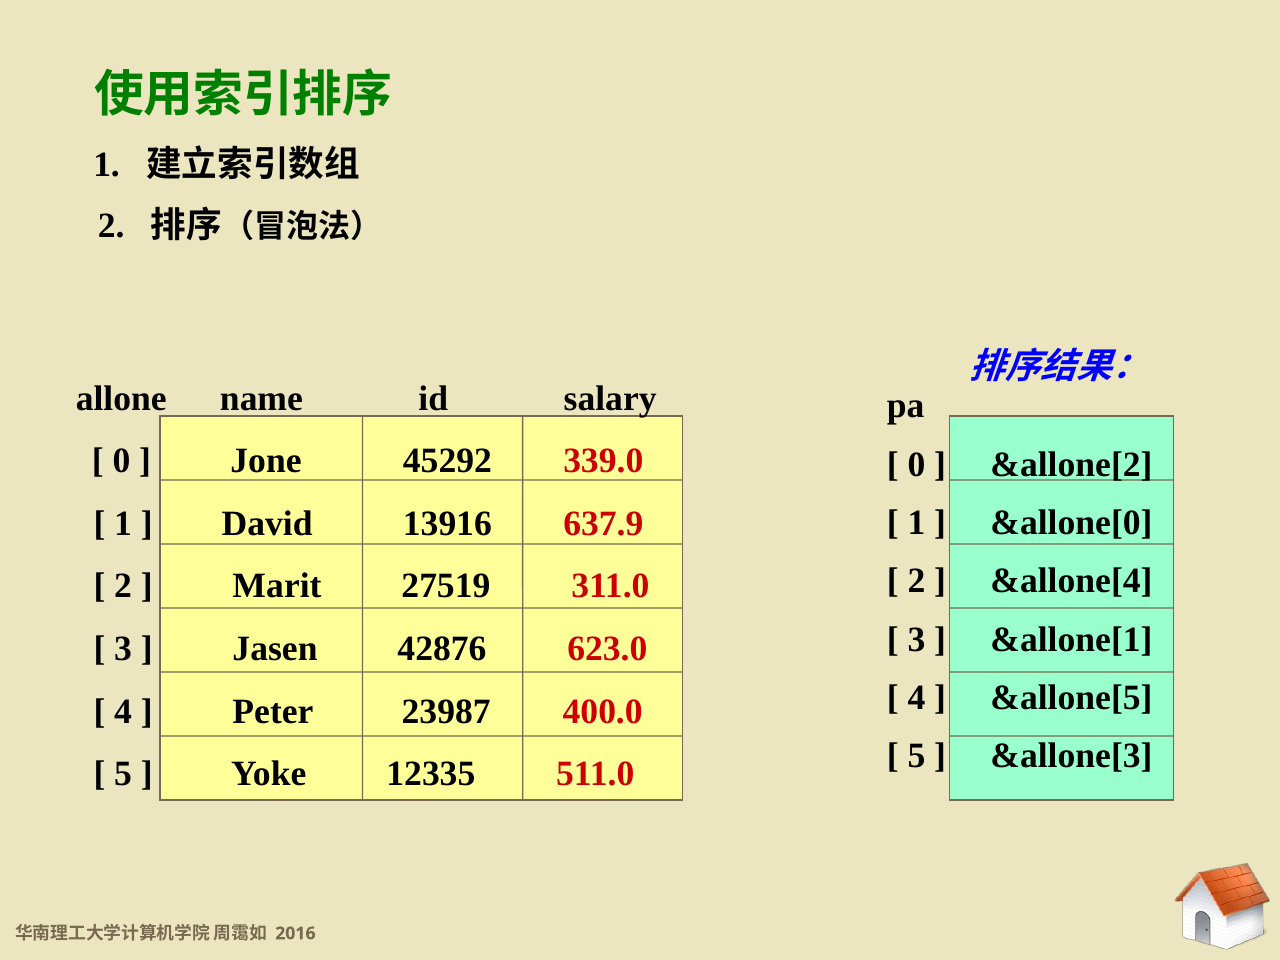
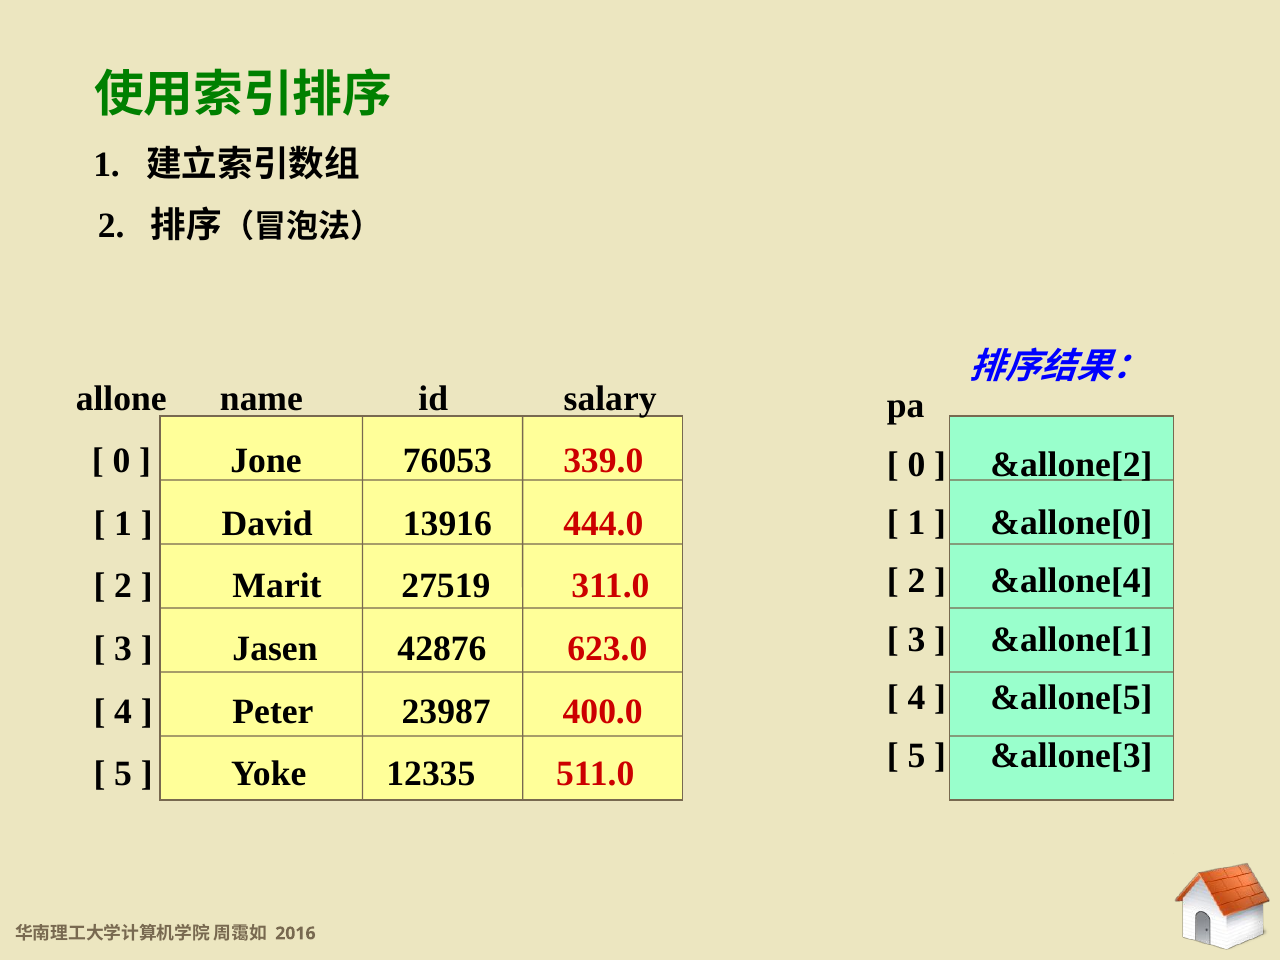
45292: 45292 -> 76053
637.9: 637.9 -> 444.0
